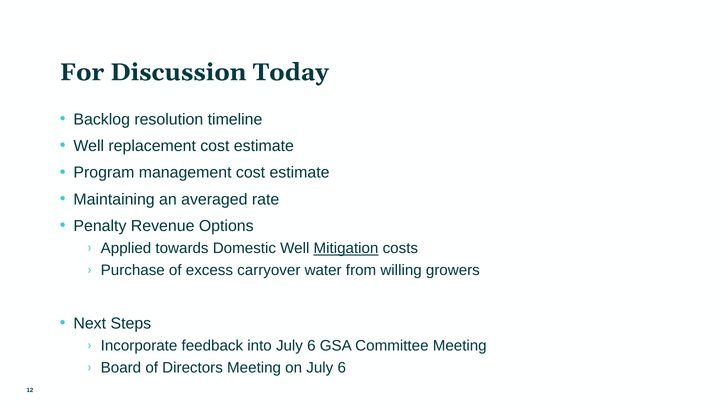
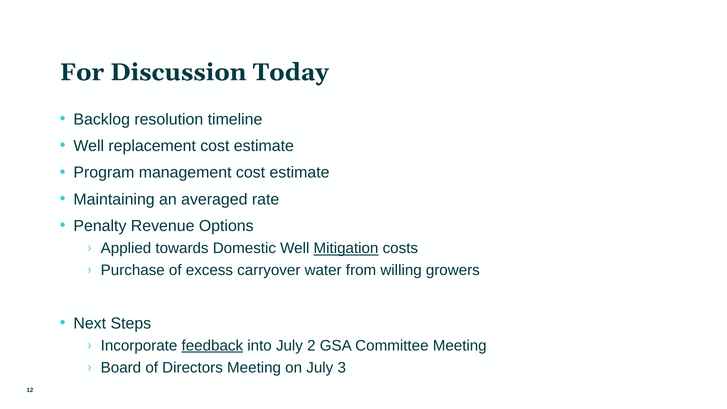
feedback underline: none -> present
into July 6: 6 -> 2
on July 6: 6 -> 3
